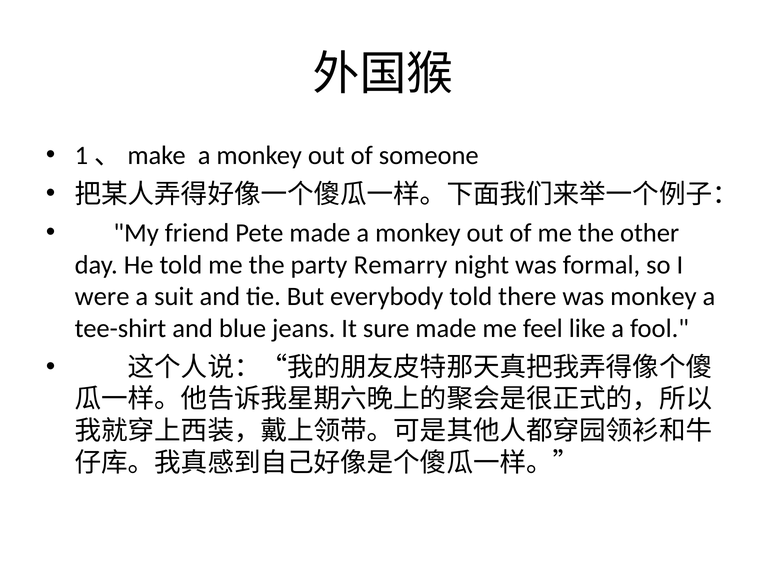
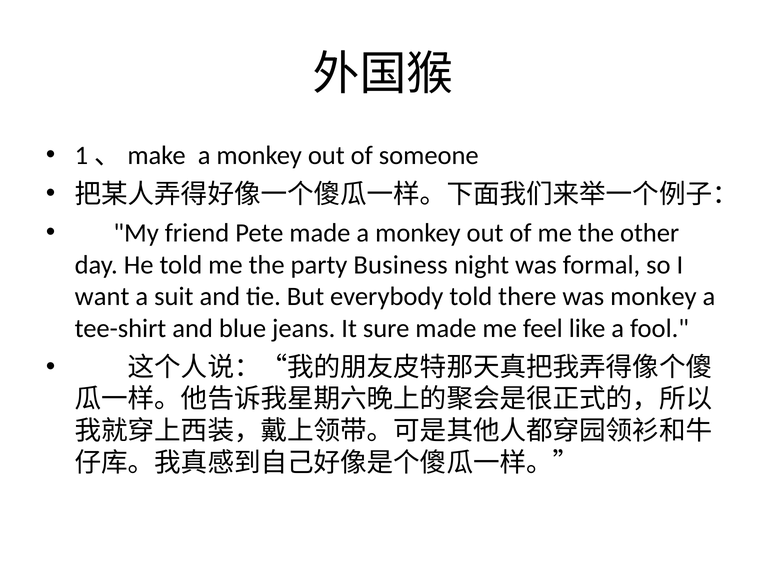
Remarry: Remarry -> Business
were: were -> want
